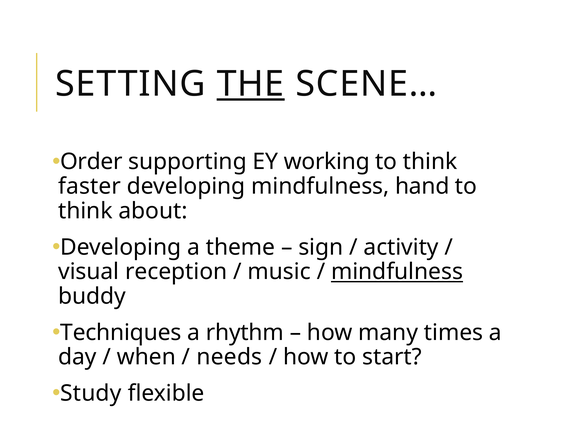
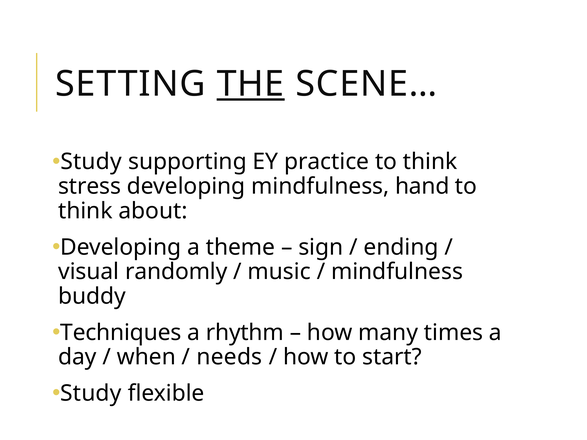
Order at (91, 162): Order -> Study
working: working -> practice
faster: faster -> stress
activity: activity -> ending
reception: reception -> randomly
mindfulness at (397, 272) underline: present -> none
